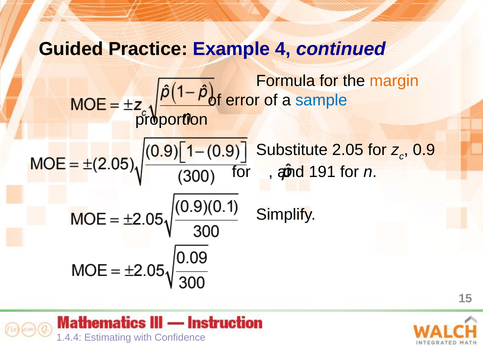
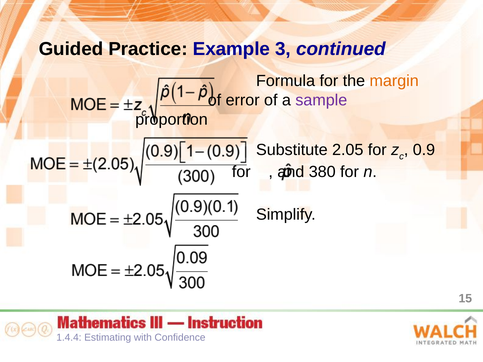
4: 4 -> 3
sample colour: blue -> purple
191: 191 -> 380
